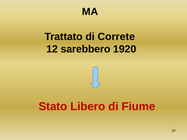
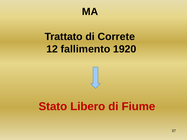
sarebbero: sarebbero -> fallimento
